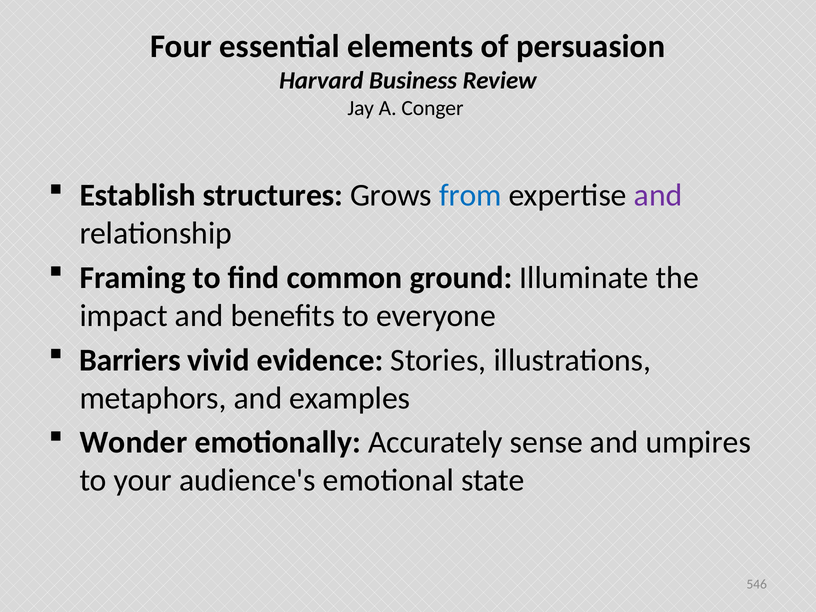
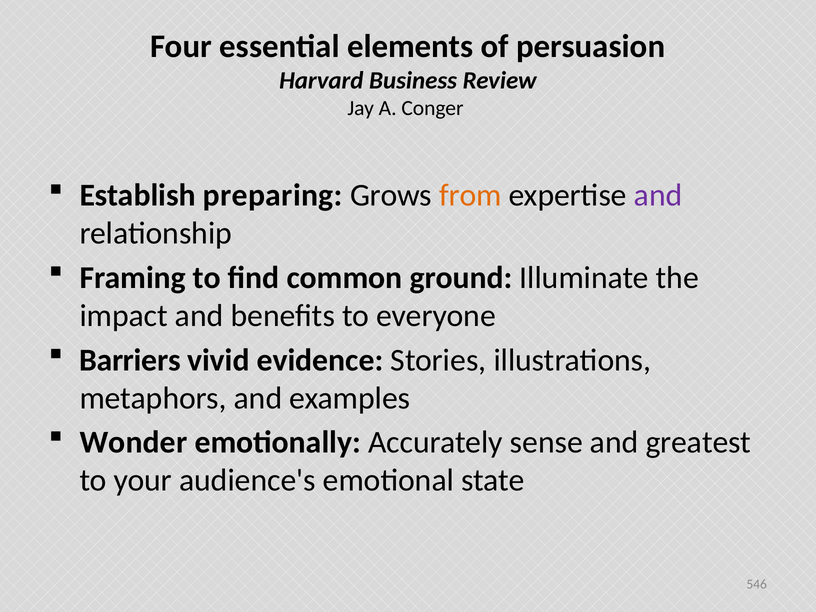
structures: structures -> preparing
from colour: blue -> orange
umpires: umpires -> greatest
